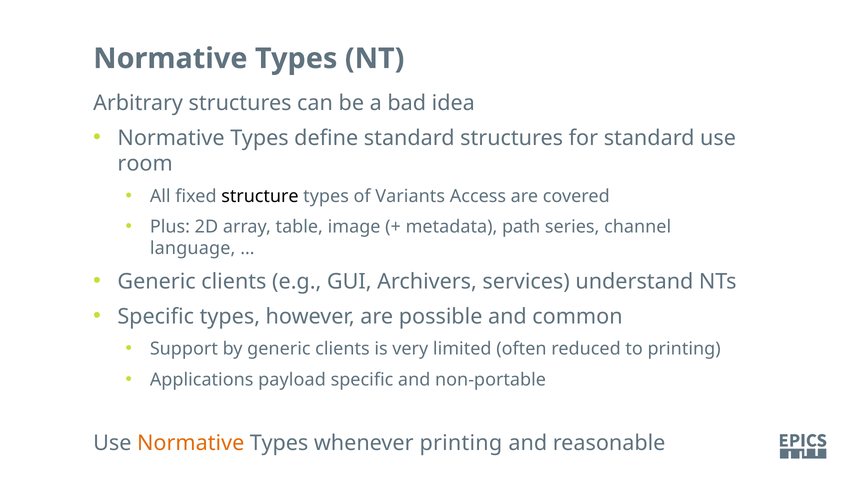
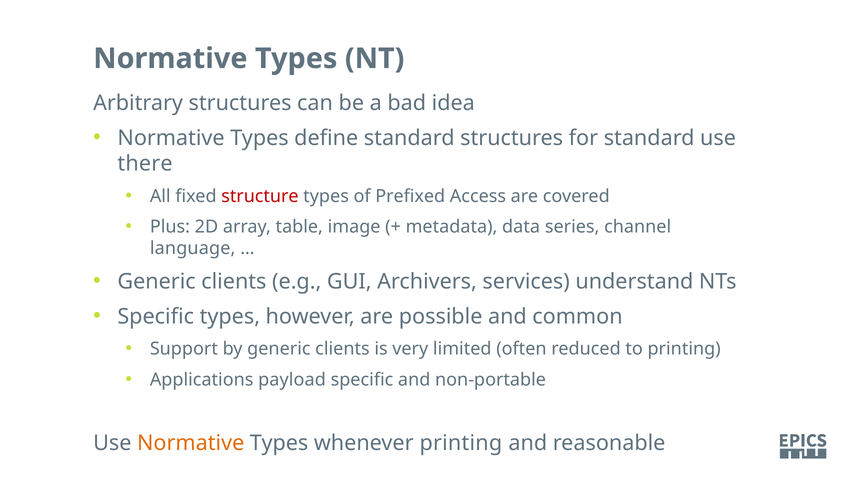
room: room -> there
structure colour: black -> red
Variants: Variants -> Prefixed
path: path -> data
